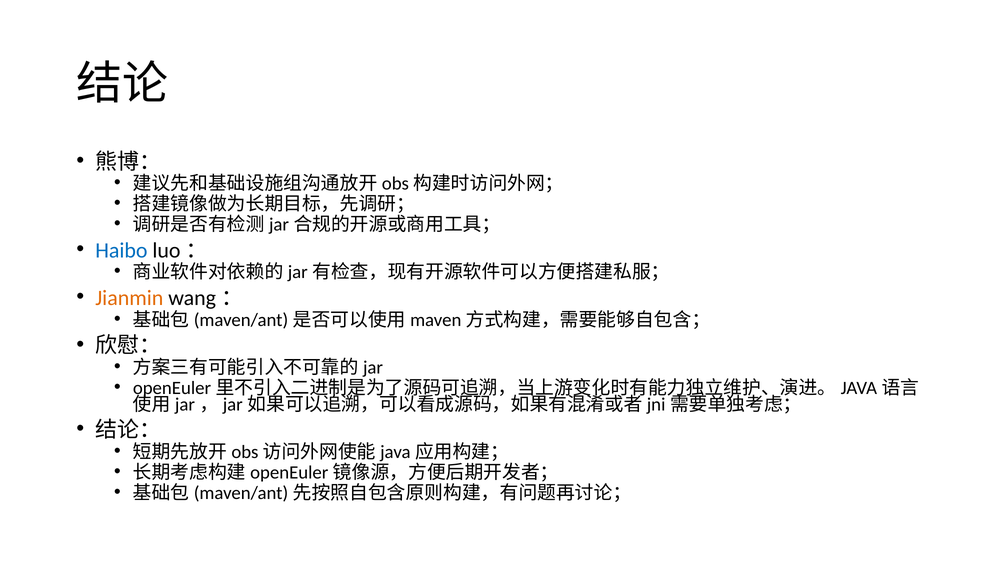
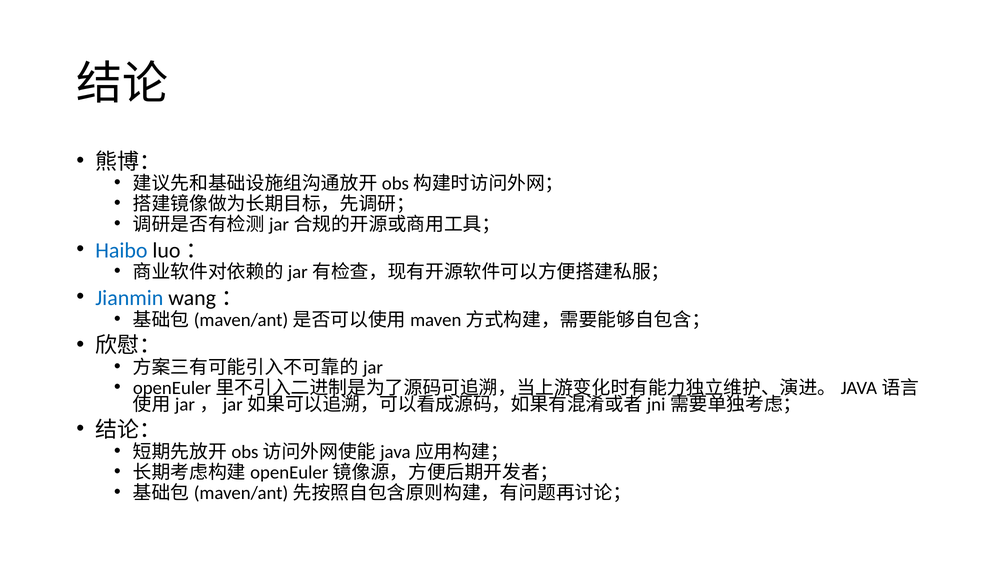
Jianmin colour: orange -> blue
